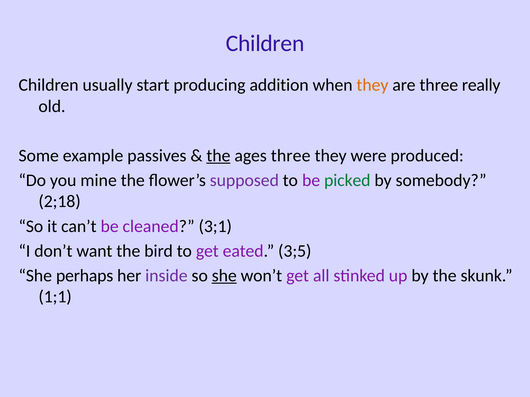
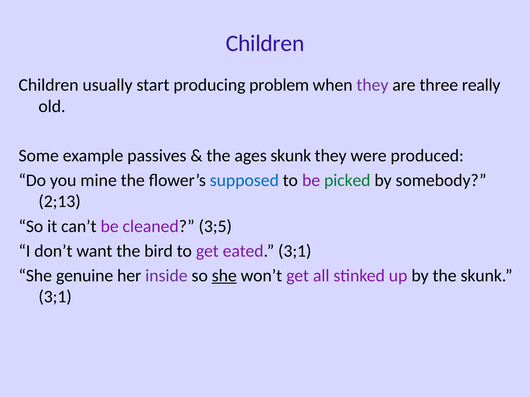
addition: addition -> problem
they at (372, 85) colour: orange -> purple
the at (218, 156) underline: present -> none
ages three: three -> skunk
supposed colour: purple -> blue
2;18: 2;18 -> 2;13
3;1: 3;1 -> 3;5
eated 3;5: 3;5 -> 3;1
perhaps: perhaps -> genuine
1;1 at (55, 297): 1;1 -> 3;1
